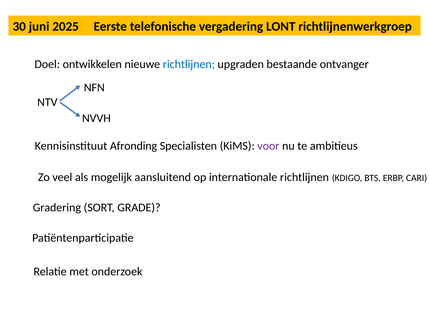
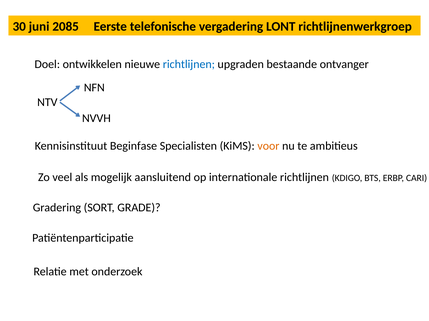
2025: 2025 -> 2085
Afronding: Afronding -> Beginfase
voor colour: purple -> orange
